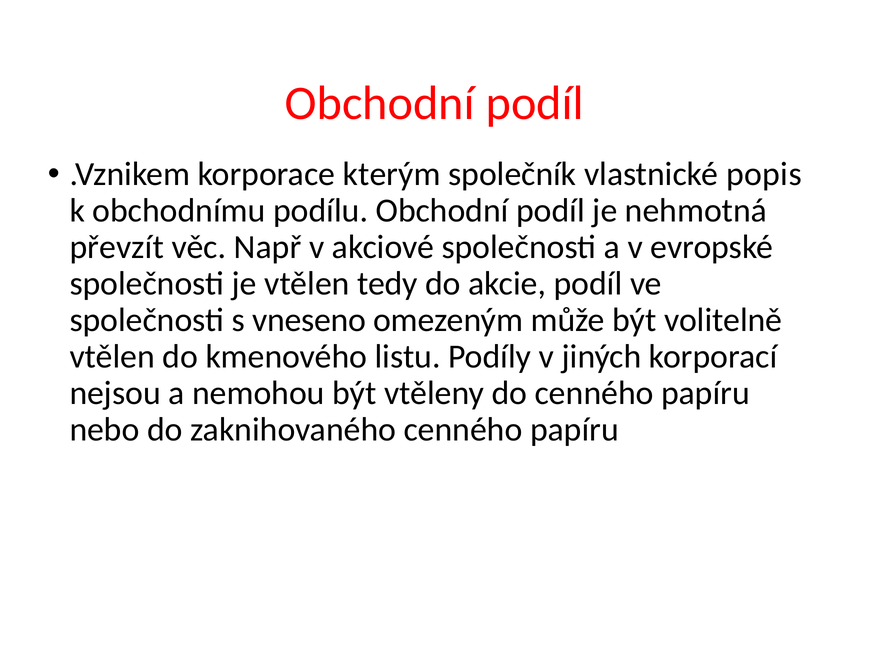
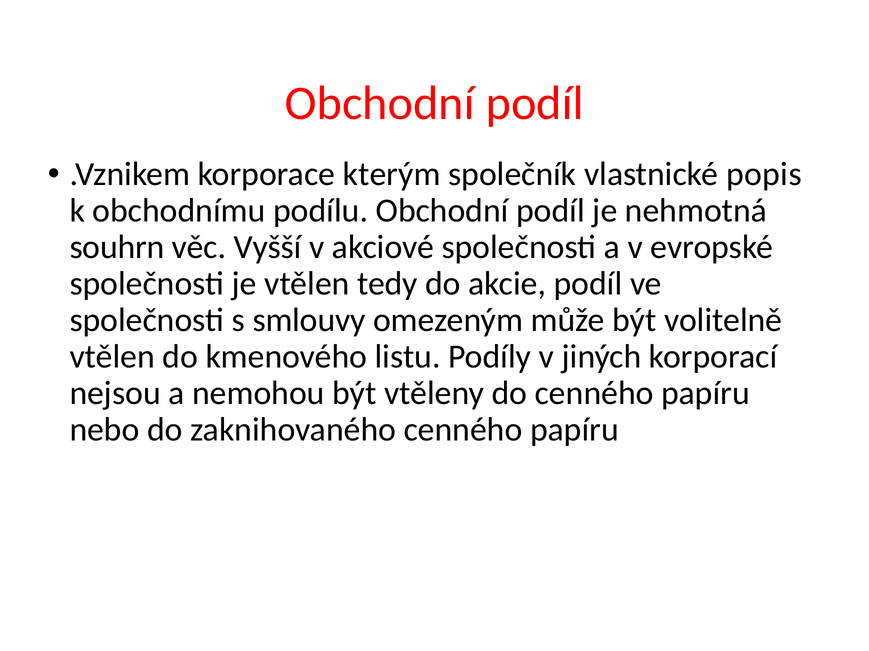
převzít: převzít -> souhrn
Např: Např -> Vyšší
vneseno: vneseno -> smlouvy
